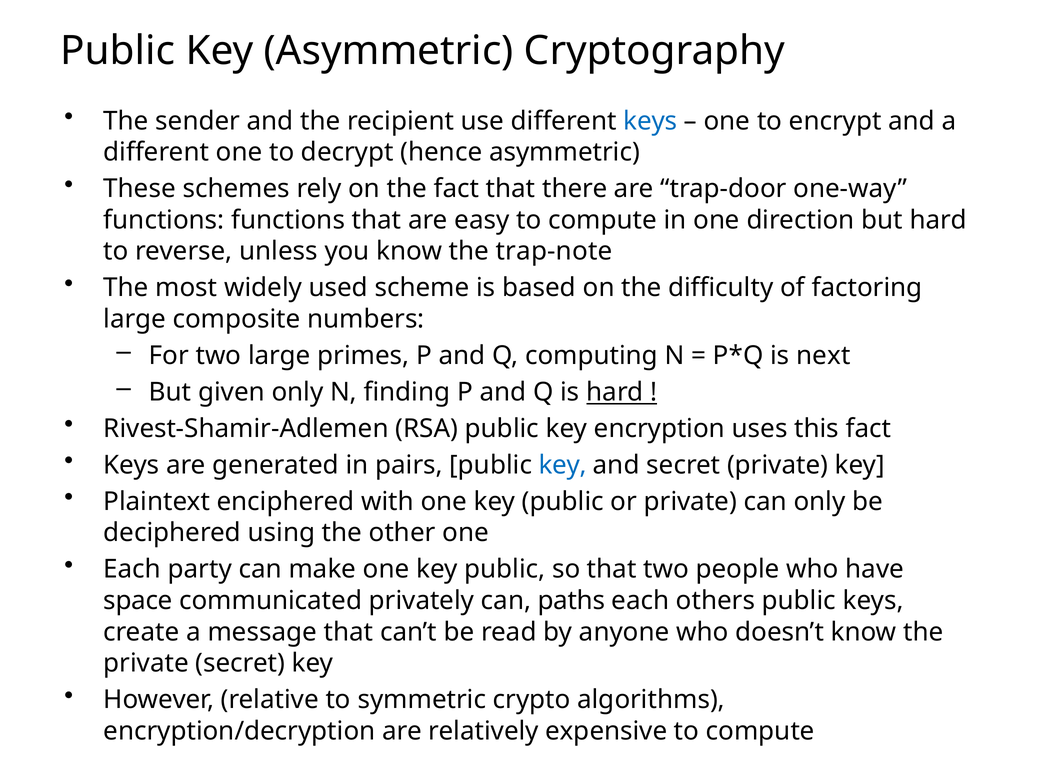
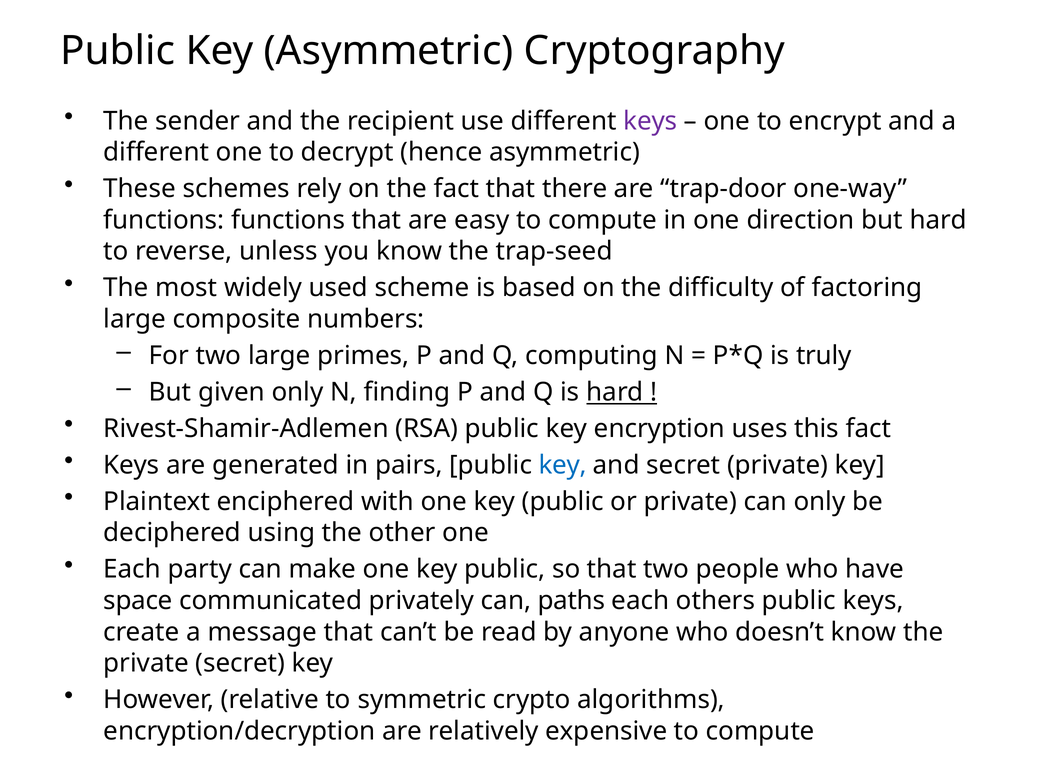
keys at (650, 121) colour: blue -> purple
trap-note: trap-note -> trap-seed
next: next -> truly
